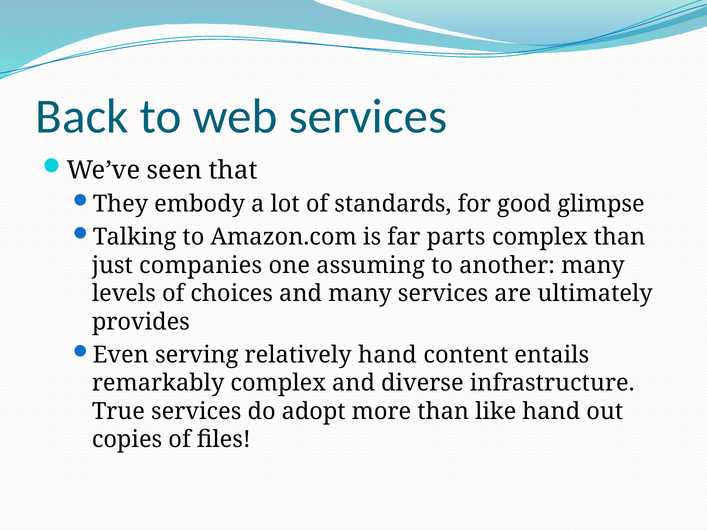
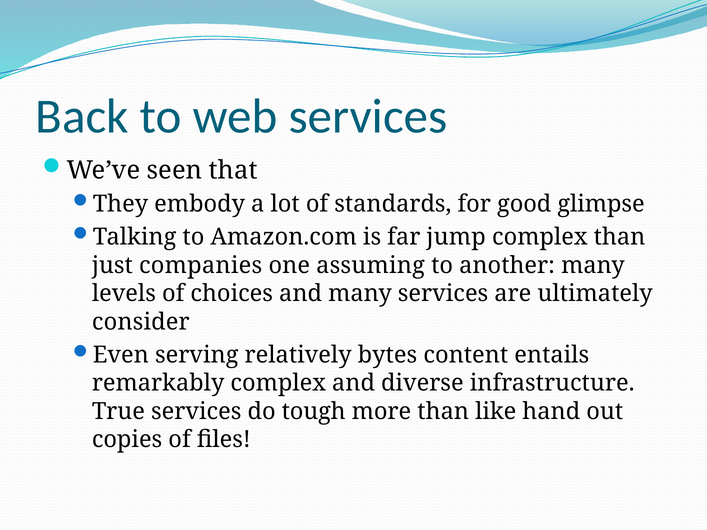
parts: parts -> jump
provides: provides -> consider
relatively hand: hand -> bytes
adopt: adopt -> tough
